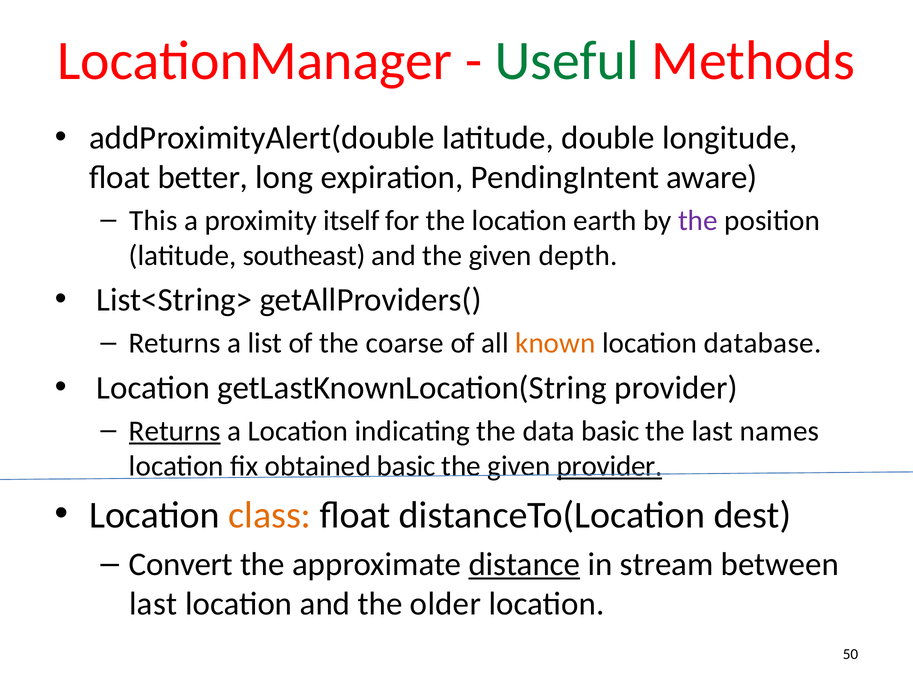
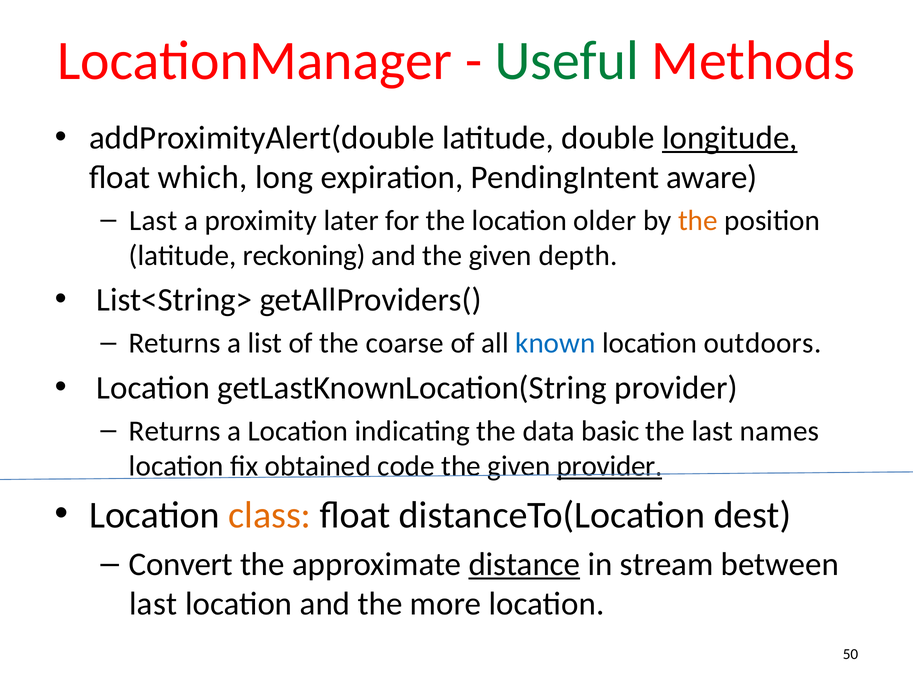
longitude underline: none -> present
better: better -> which
This at (153, 220): This -> Last
itself: itself -> later
earth: earth -> older
the at (698, 220) colour: purple -> orange
southeast: southeast -> reckoning
known colour: orange -> blue
database: database -> outdoors
Returns at (175, 431) underline: present -> none
obtained basic: basic -> code
older: older -> more
